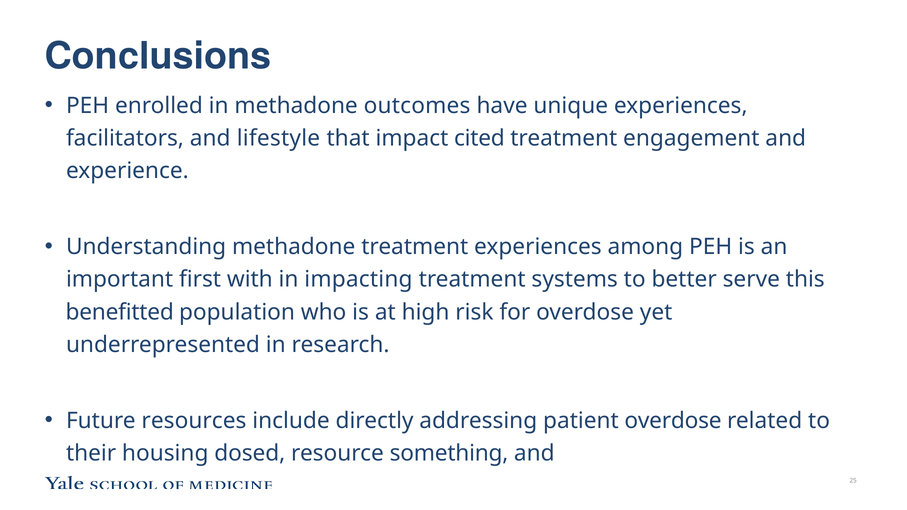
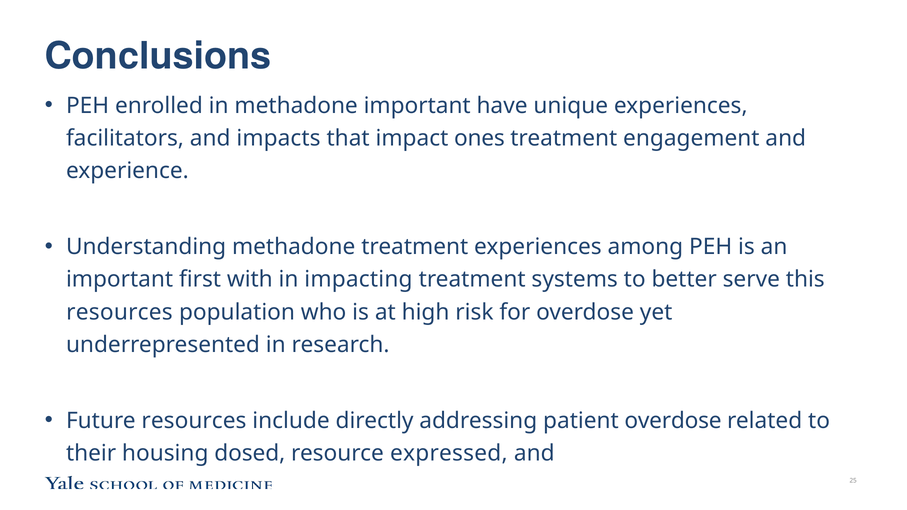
methadone outcomes: outcomes -> important
lifestyle: lifestyle -> impacts
cited: cited -> ones
benefitted at (120, 312): benefitted -> resources
something: something -> expressed
